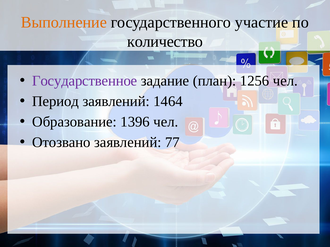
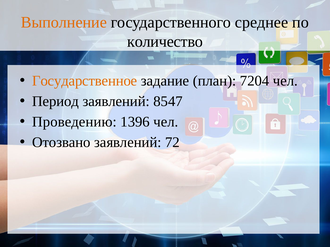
участие: участие -> среднее
Государственное colour: purple -> orange
1256: 1256 -> 7204
1464: 1464 -> 8547
Образование: Образование -> Проведению
77: 77 -> 72
